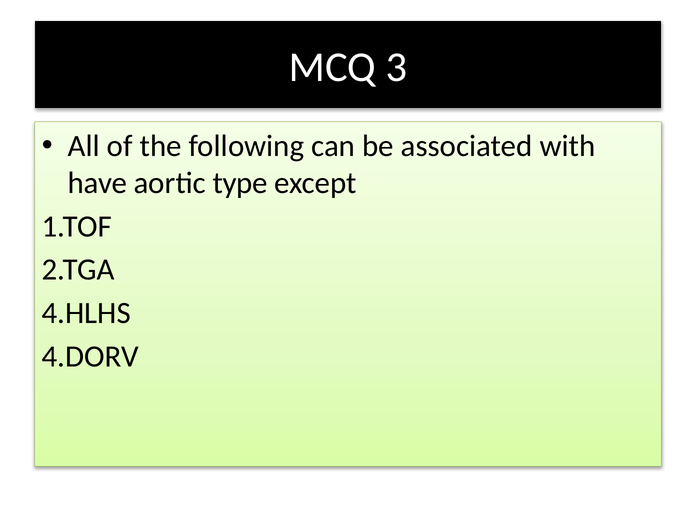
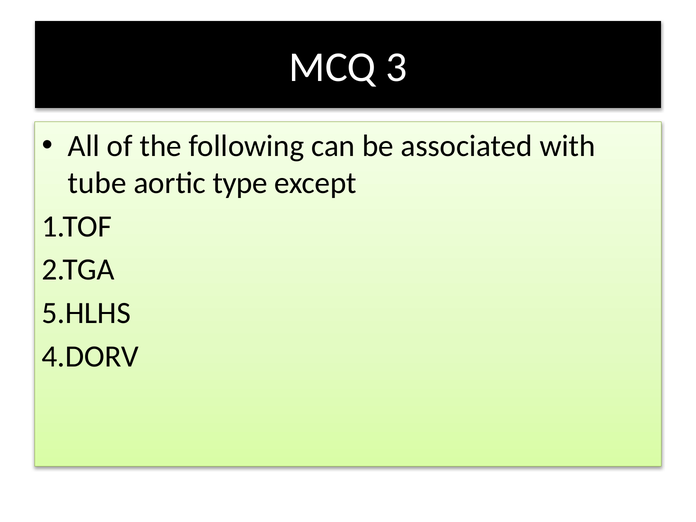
have: have -> tube
4.HLHS: 4.HLHS -> 5.HLHS
